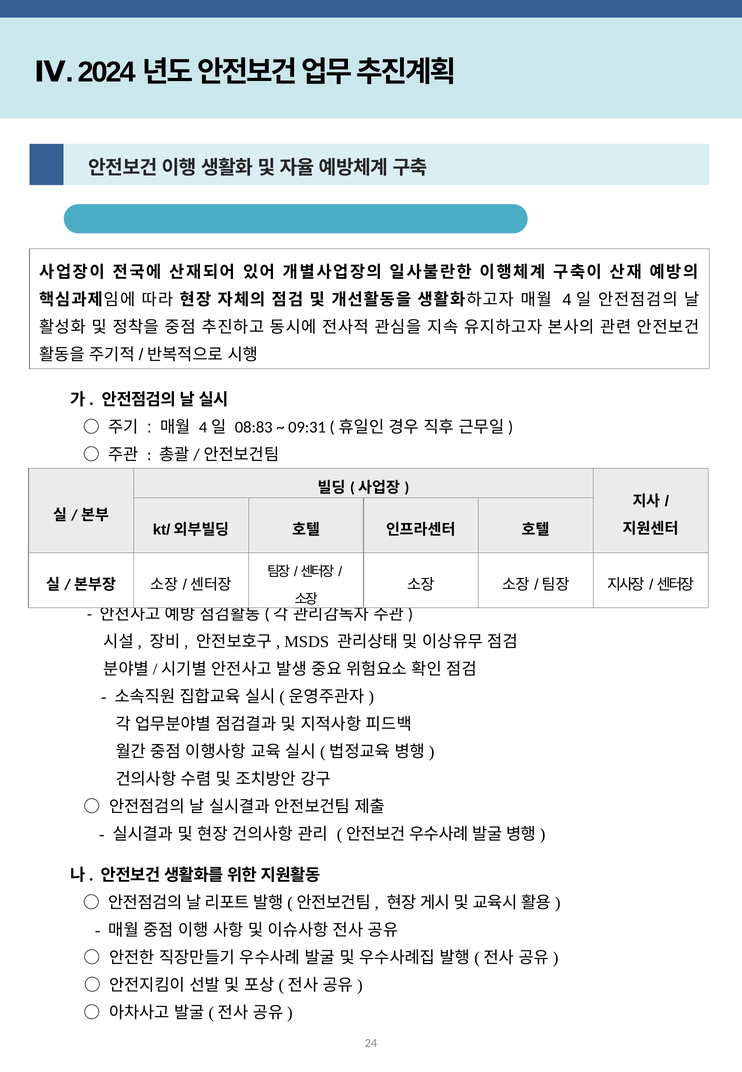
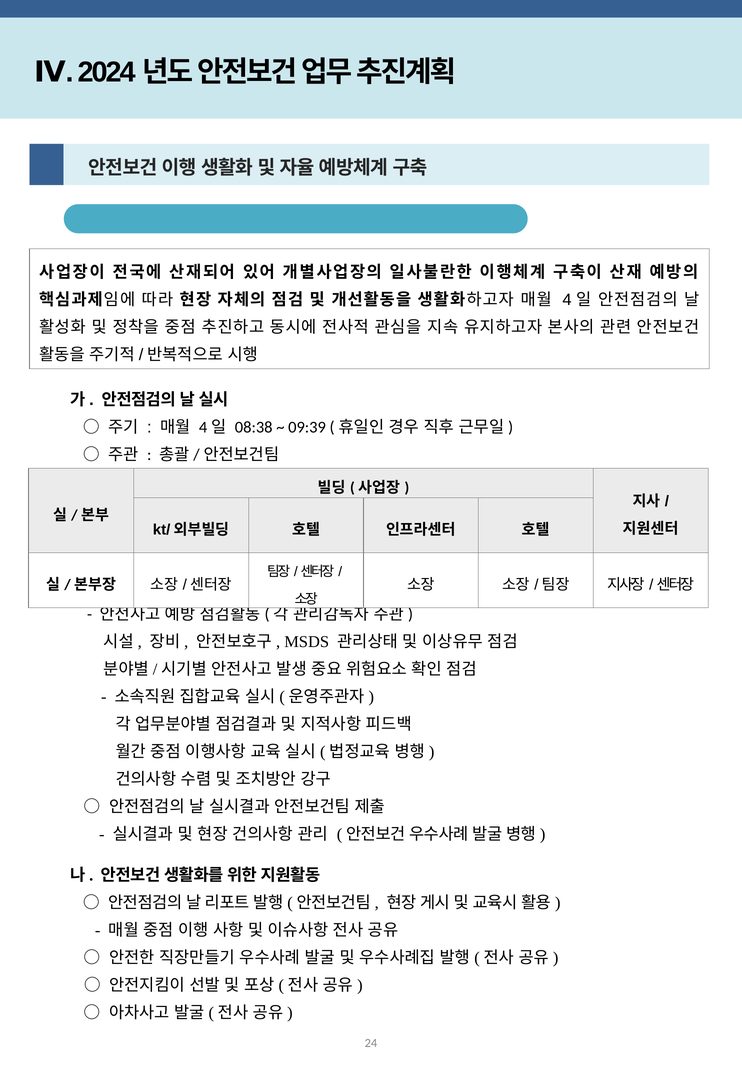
08:83: 08:83 -> 08:38
09:31: 09:31 -> 09:39
